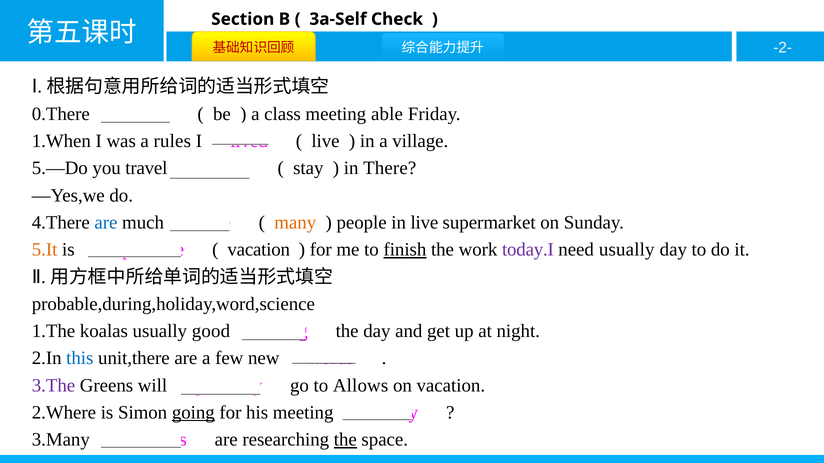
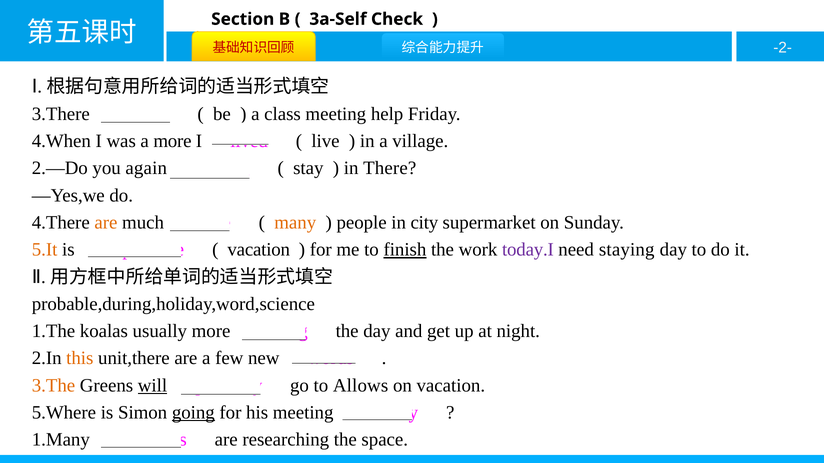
0.There: 0.There -> 3.There
able: able -> help
1.When: 1.When -> 4.When
a rules: rules -> more
5.—Do: 5.—Do -> 2.—Do
travel: travel -> again
are at (106, 223) colour: blue -> orange
in live: live -> city
need usually: usually -> staying
usually good: good -> more
this colour: blue -> orange
3.The colour: purple -> orange
will at (153, 386) underline: none -> present
2.Where: 2.Where -> 5.Where
3.Many: 3.Many -> 1.Many
the at (345, 440) underline: present -> none
